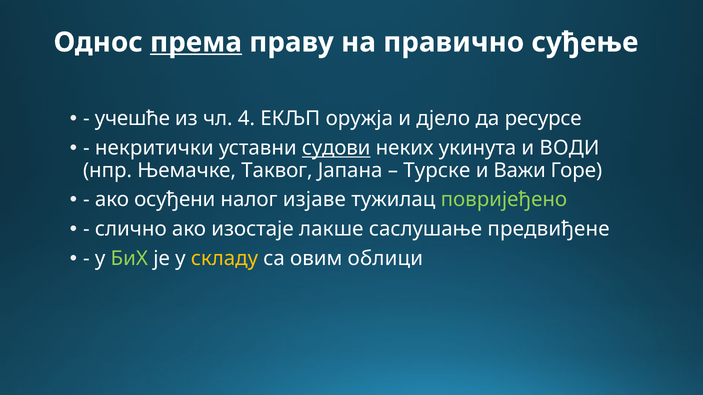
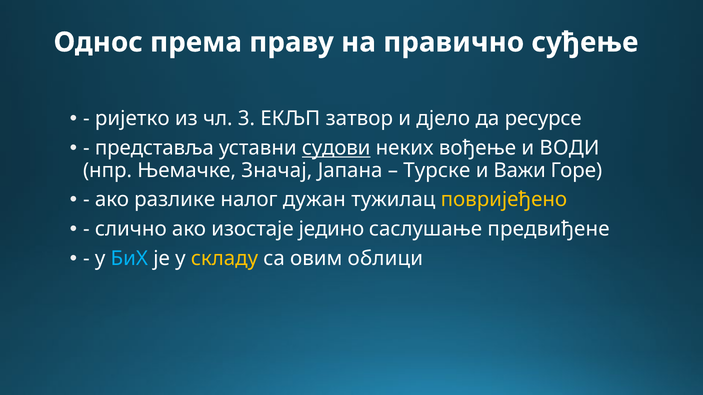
према underline: present -> none
учешће: учешће -> ријетко
4: 4 -> 3
оружја: оружја -> затвор
некритички: некритички -> представља
укинута: укинута -> вођење
Таквог: Таквог -> Значај
осуђени: осуђени -> разлике
изјаве: изјаве -> дужан
повријеђено colour: light green -> yellow
лакше: лакше -> једино
БиХ colour: light green -> light blue
